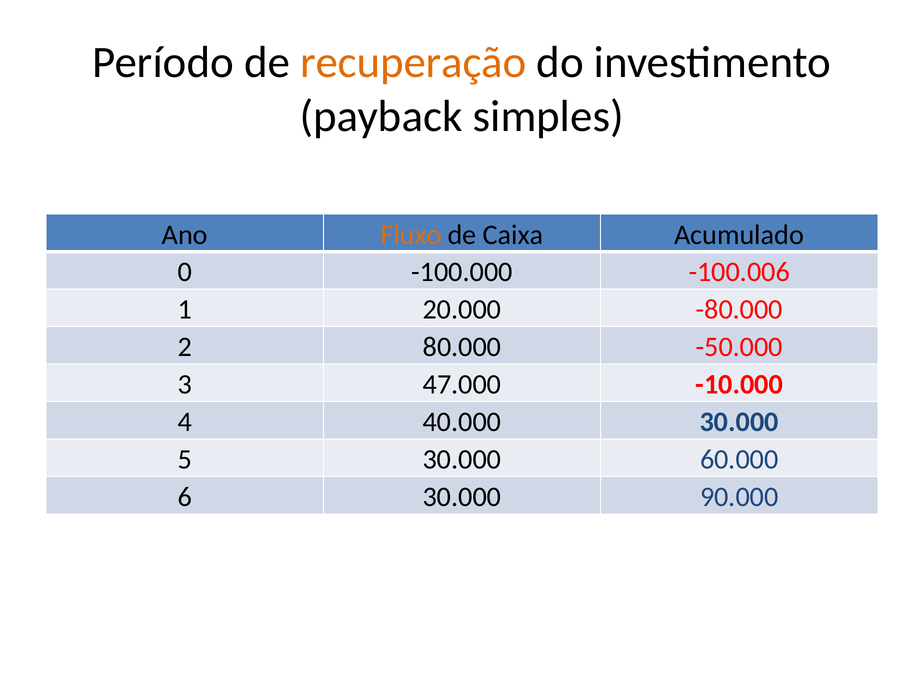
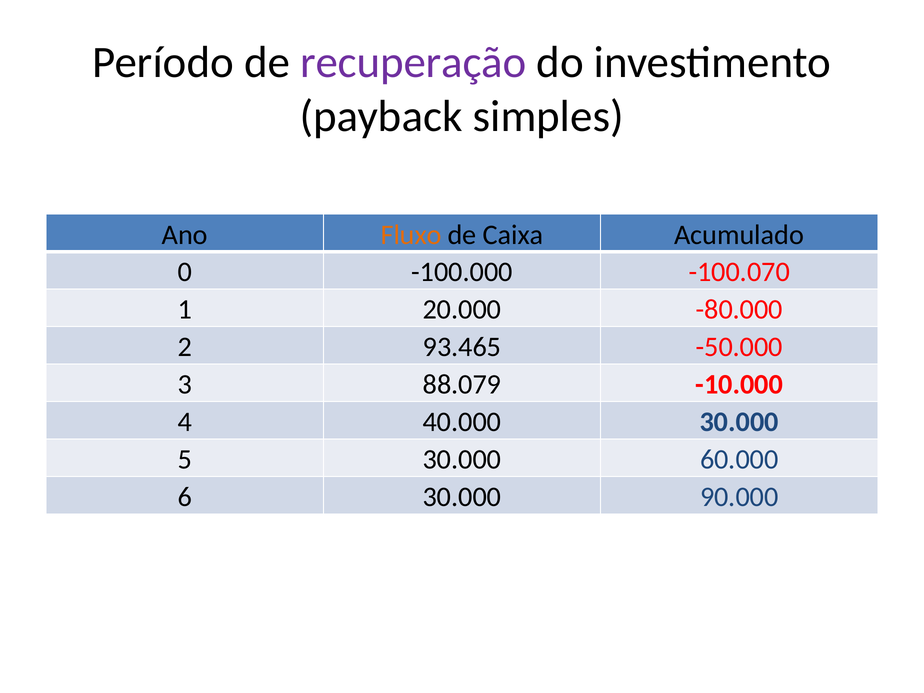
recuperação colour: orange -> purple
-100.006: -100.006 -> -100.070
80.000: 80.000 -> 93.465
47.000: 47.000 -> 88.079
